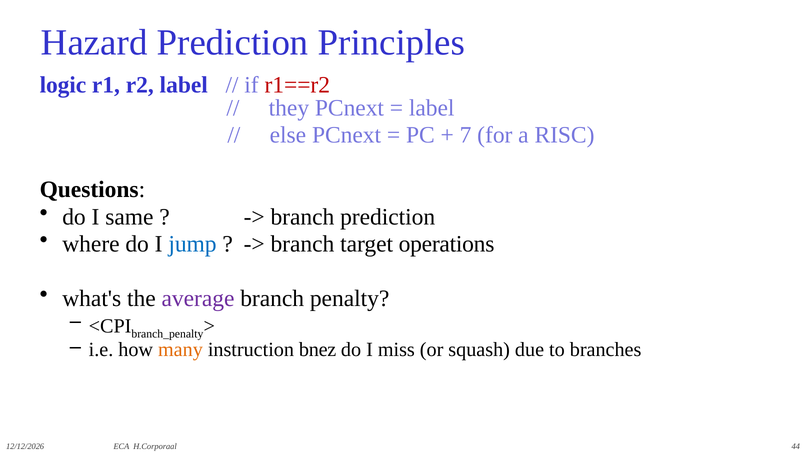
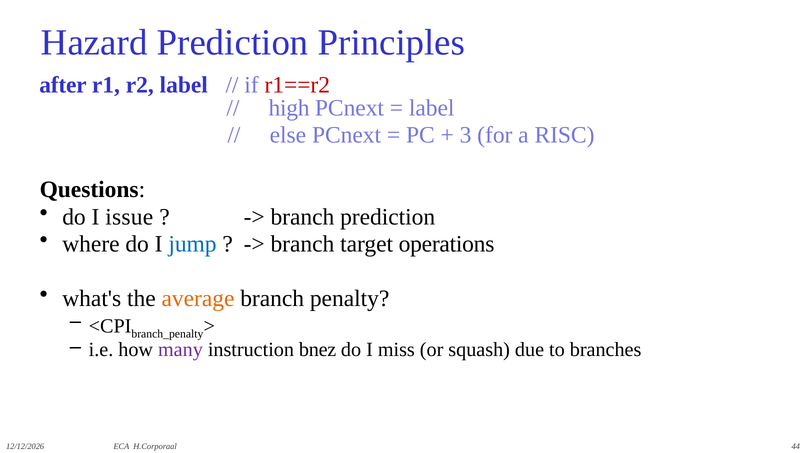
logic: logic -> after
they: they -> high
7: 7 -> 3
same: same -> issue
average colour: purple -> orange
many colour: orange -> purple
